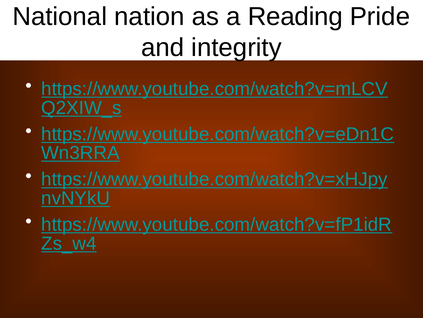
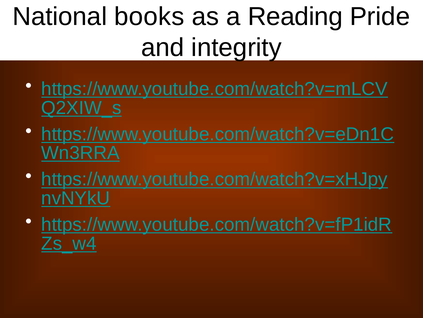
nation: nation -> books
